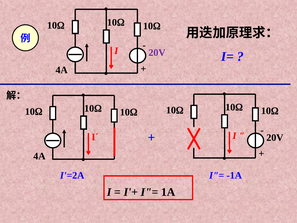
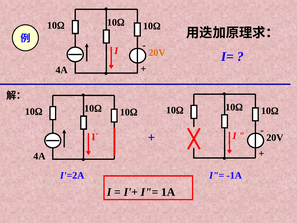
20V at (157, 53) colour: purple -> orange
